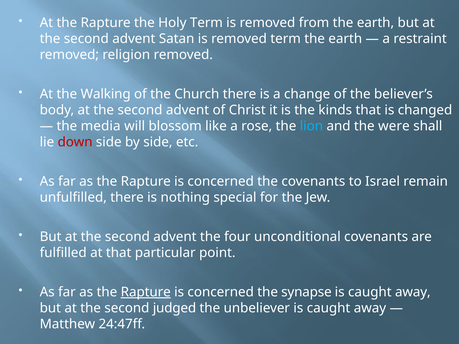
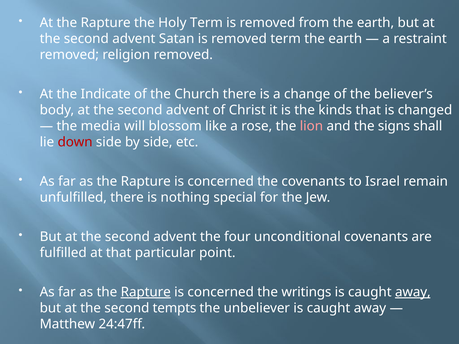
Walking: Walking -> Indicate
lion colour: light blue -> pink
were: were -> signs
synapse: synapse -> writings
away at (413, 292) underline: none -> present
judged: judged -> tempts
